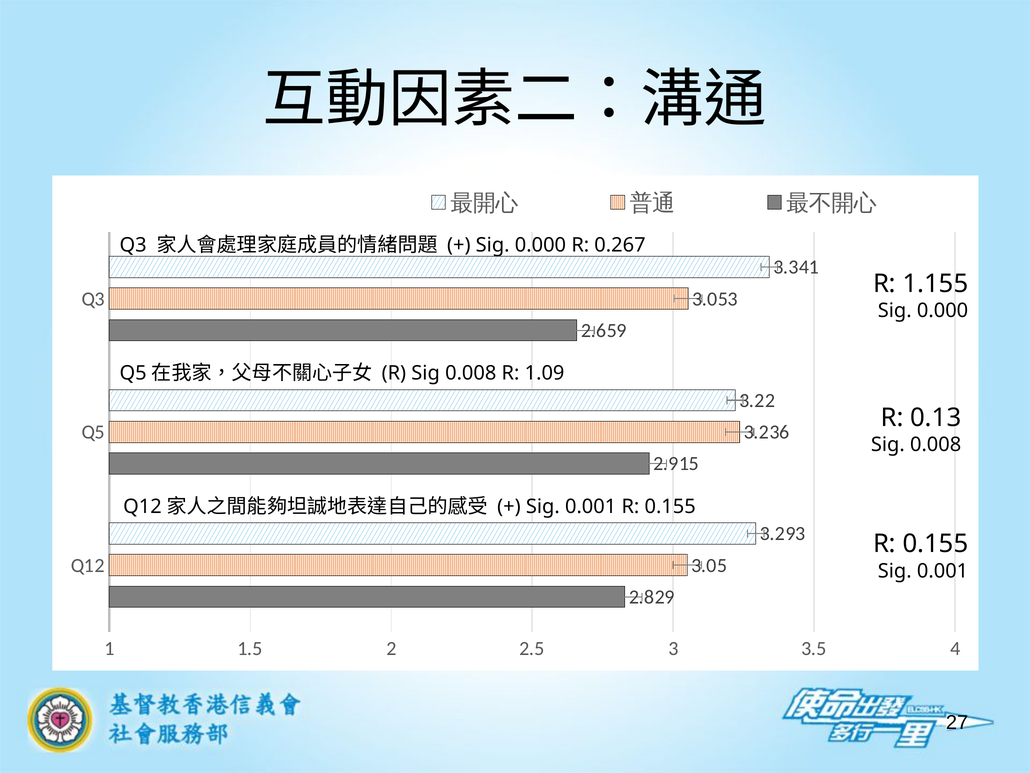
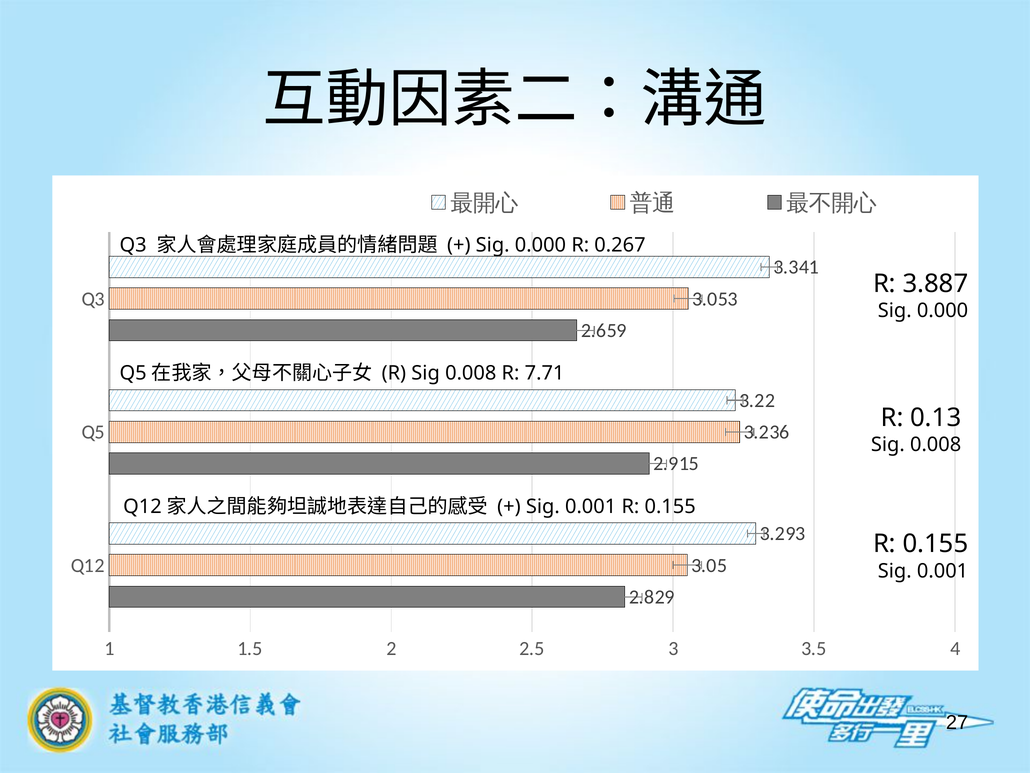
1.155: 1.155 -> 3.887
1.09: 1.09 -> 7.71
